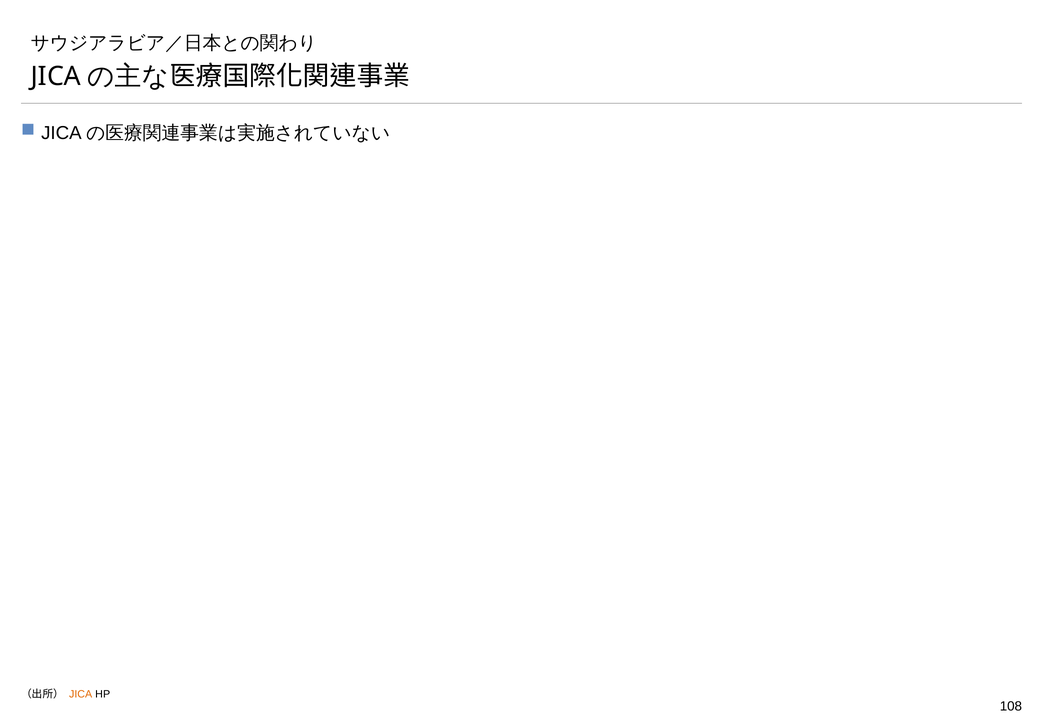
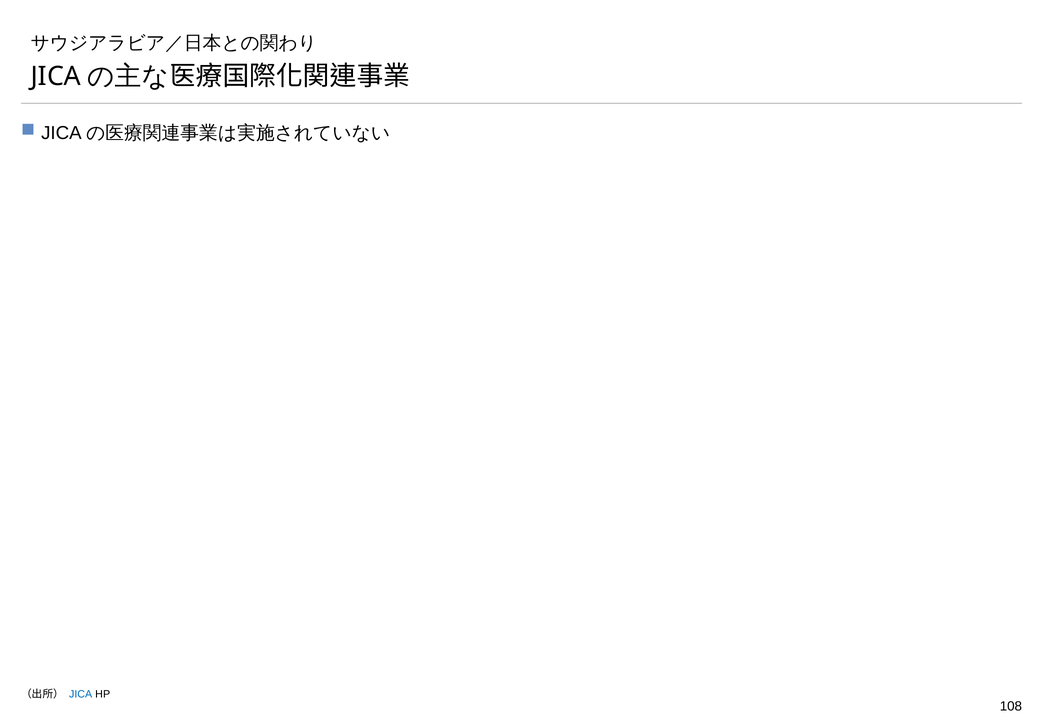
JICA colour: orange -> blue
